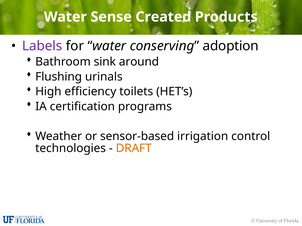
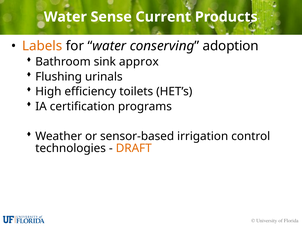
Created: Created -> Current
Labels colour: purple -> orange
around: around -> approx
